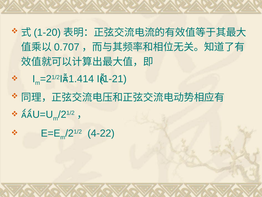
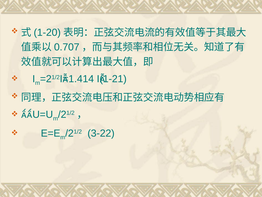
4-22: 4-22 -> 3-22
